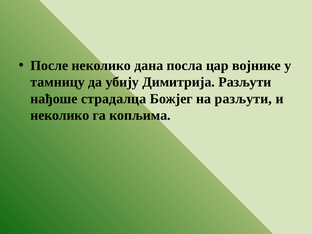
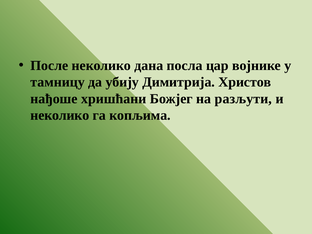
Димитрија Разљути: Разљути -> Христов
страдалца: страдалца -> хришћани
